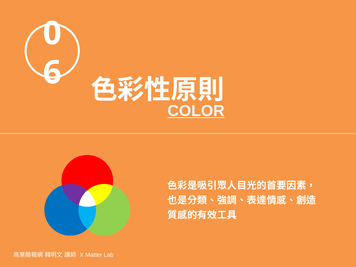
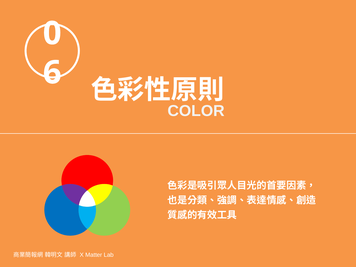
COLOR underline: present -> none
